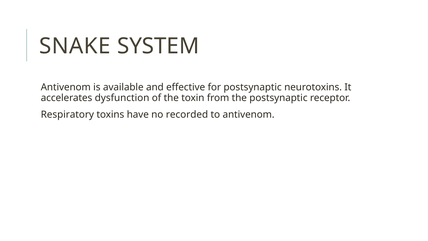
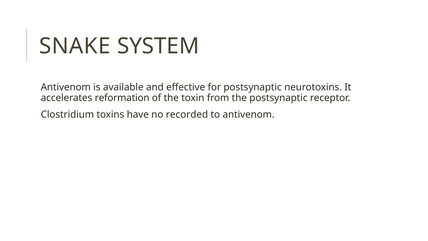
dysfunction: dysfunction -> reformation
Respiratory: Respiratory -> Clostridium
